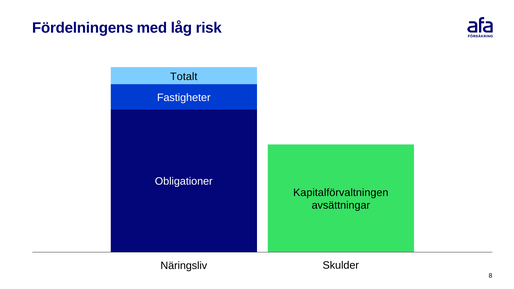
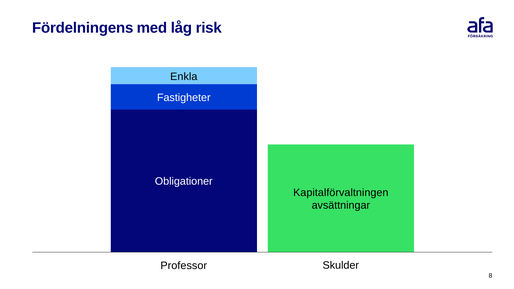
Totalt: Totalt -> Enkla
Näringsliv: Näringsliv -> Professor
